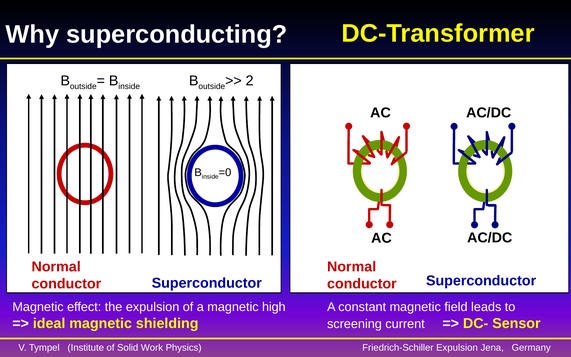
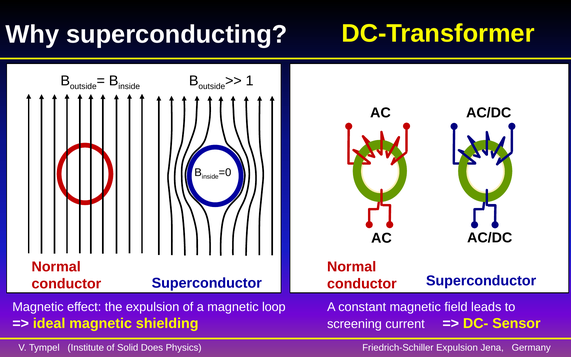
2: 2 -> 1
high: high -> loop
Work: Work -> Does
